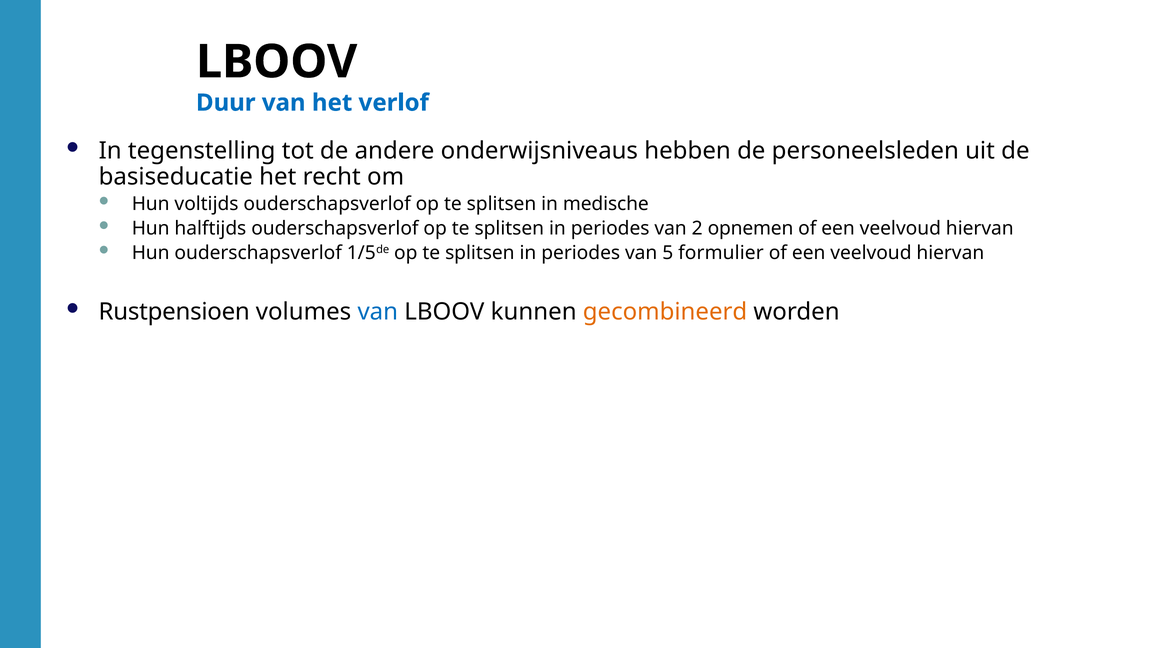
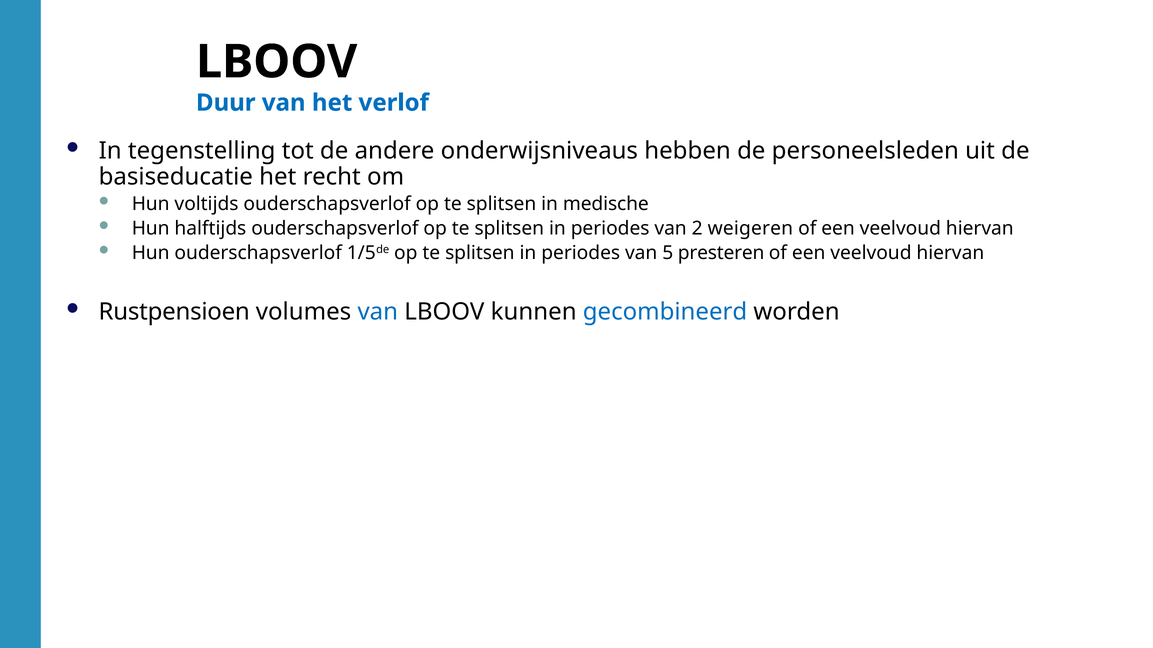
opnemen: opnemen -> weigeren
formulier: formulier -> presteren
gecombineerd colour: orange -> blue
